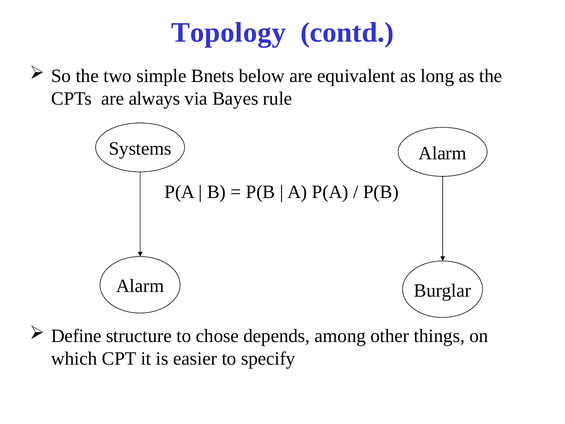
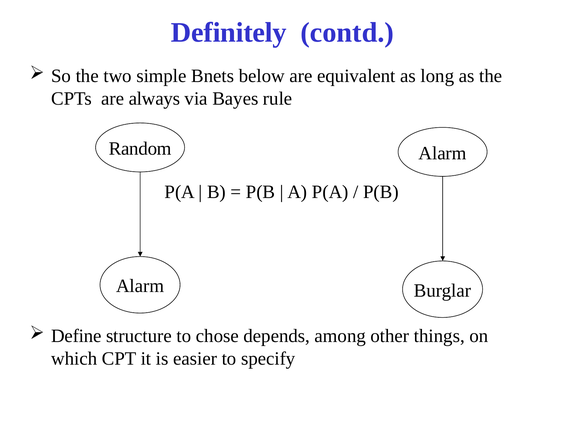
Topology: Topology -> Definitely
Systems: Systems -> Random
